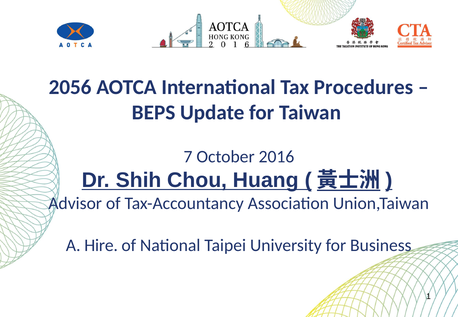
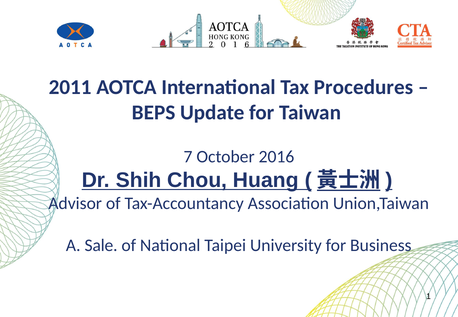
2056: 2056 -> 2011
Hire: Hire -> Sale
